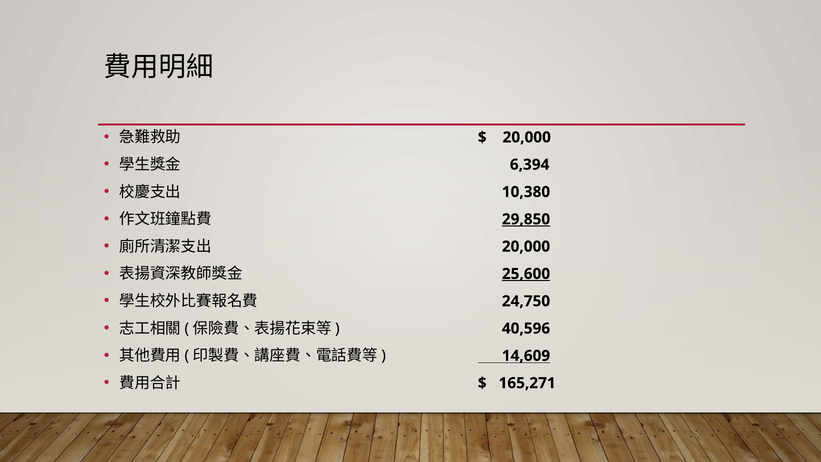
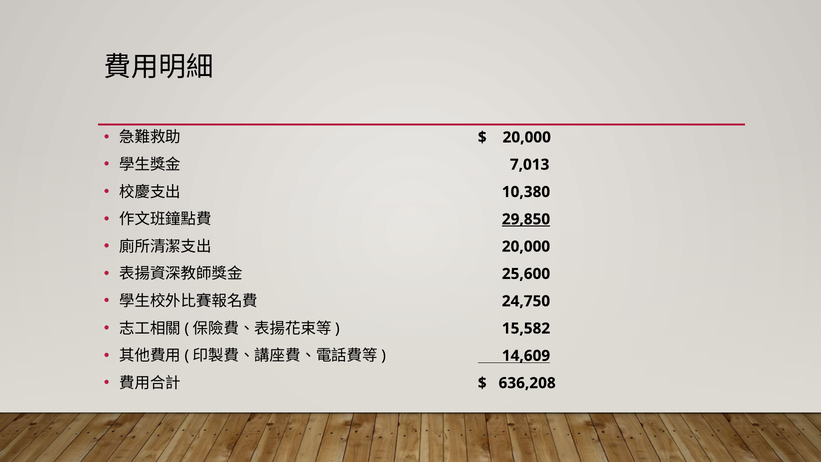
6,394: 6,394 -> 7,013
25,600 underline: present -> none
40,596: 40,596 -> 15,582
165,271: 165,271 -> 636,208
